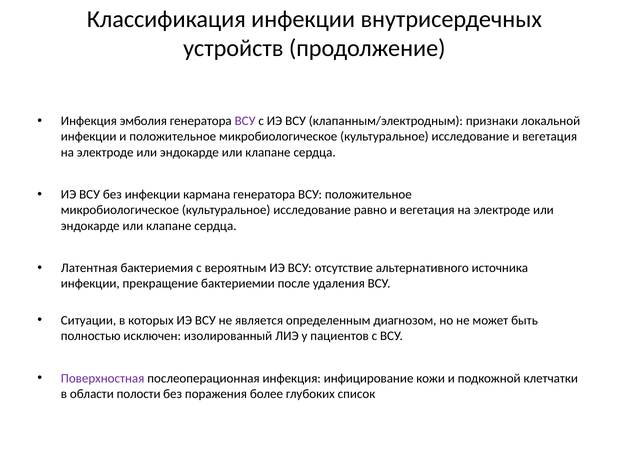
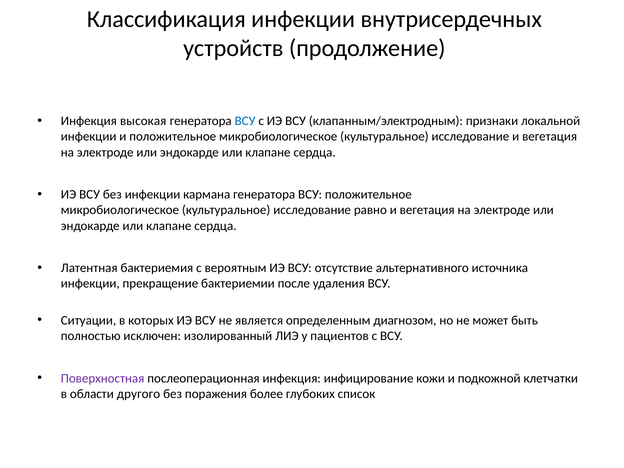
эмболия: эмболия -> высокая
ВСУ at (245, 121) colour: purple -> blue
полости: полости -> другого
